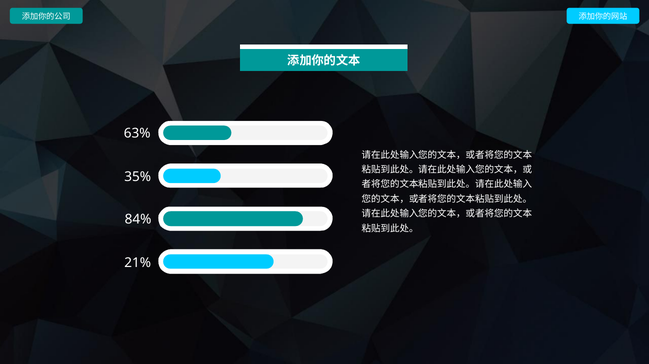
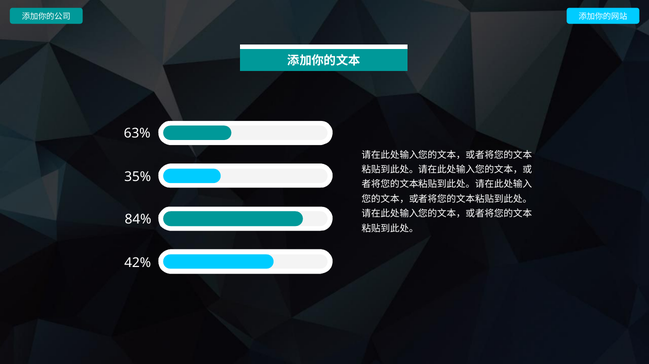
21%: 21% -> 42%
